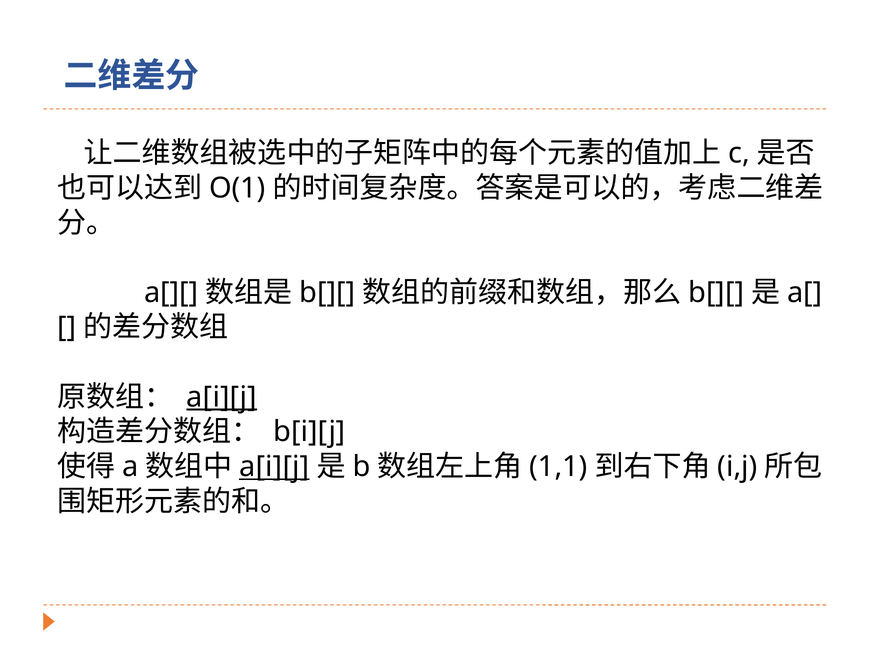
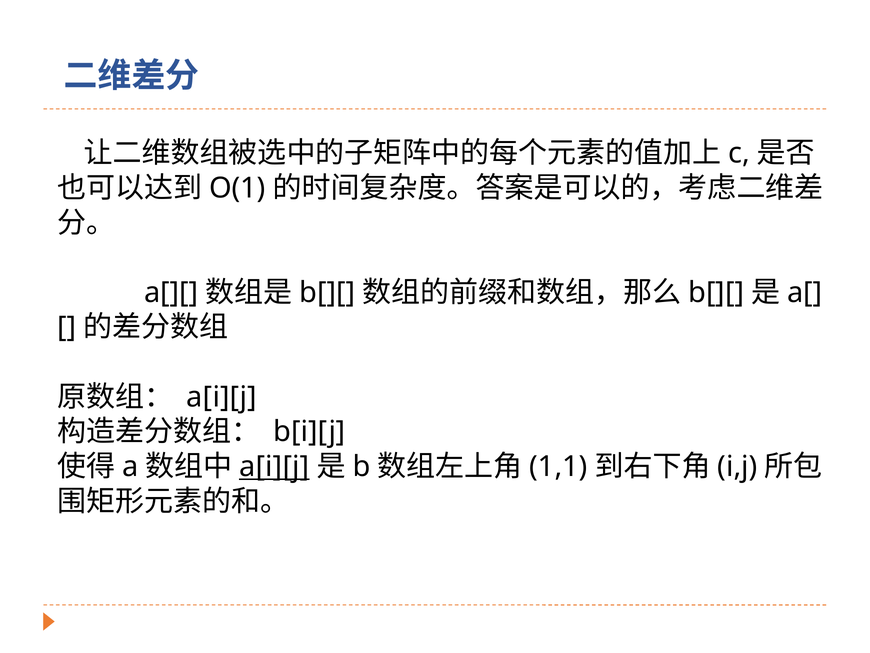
a[i][j at (222, 397) underline: present -> none
